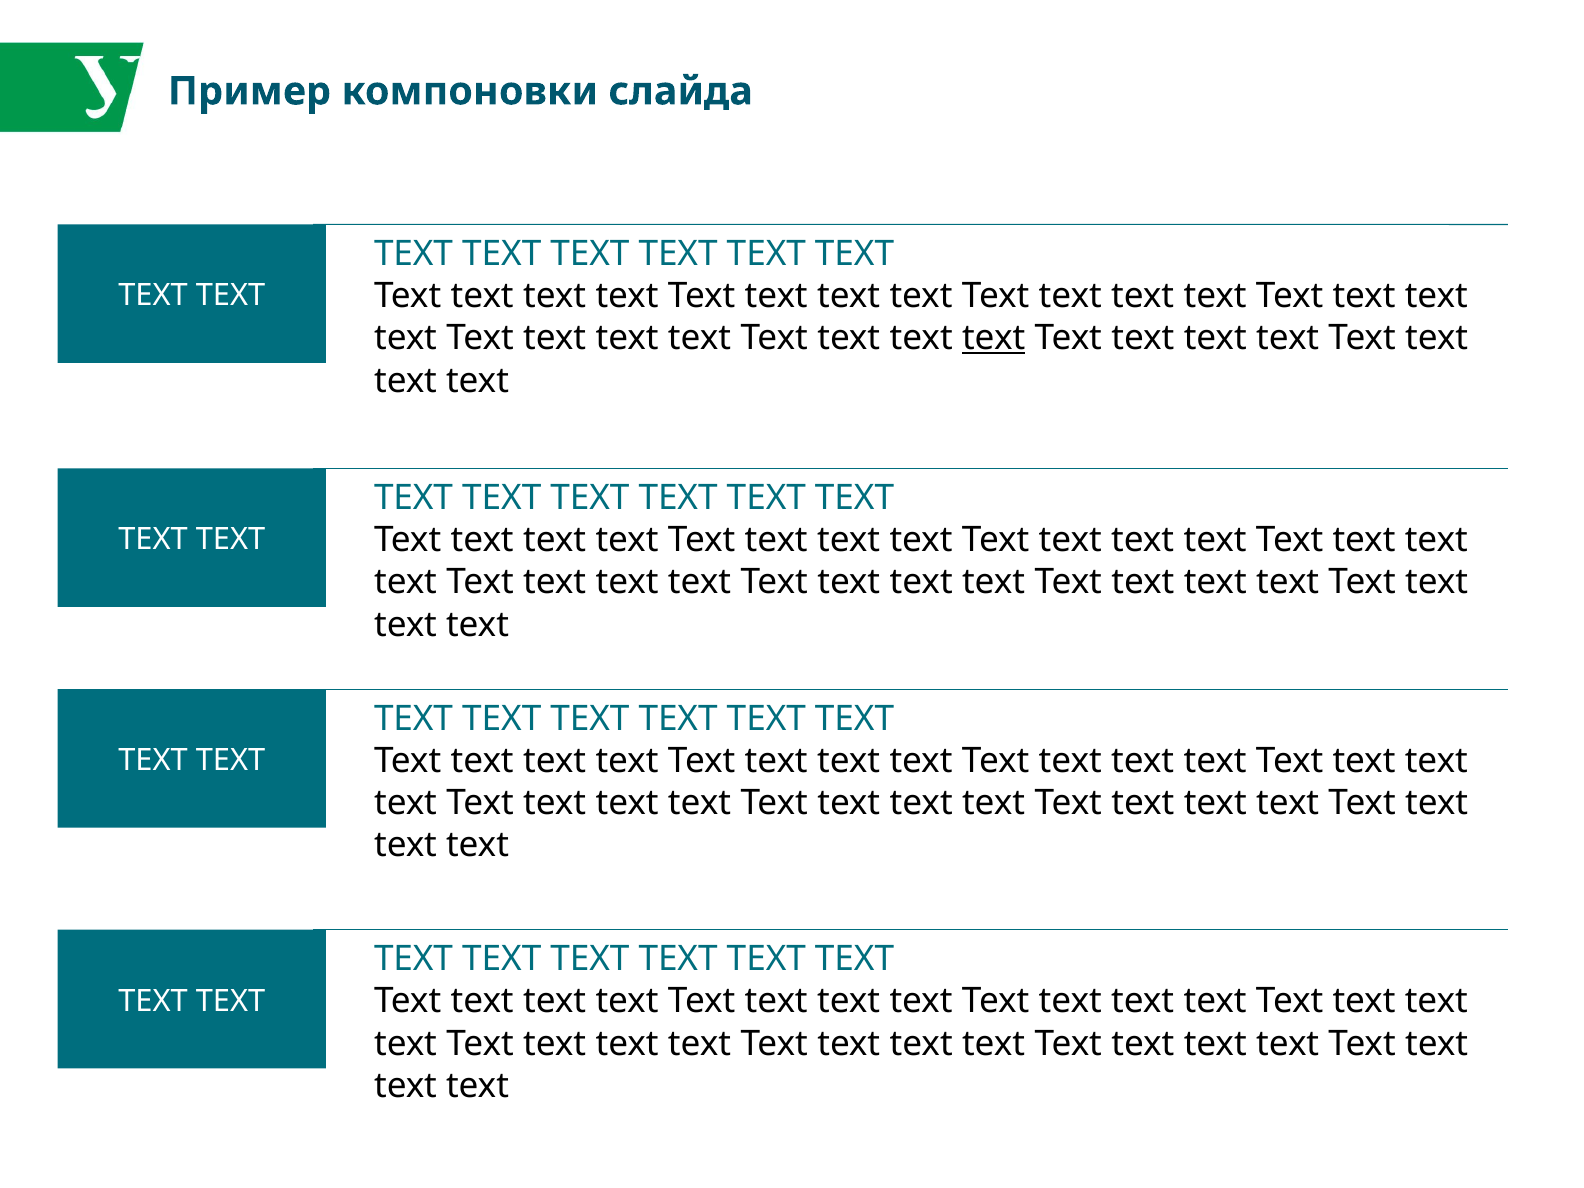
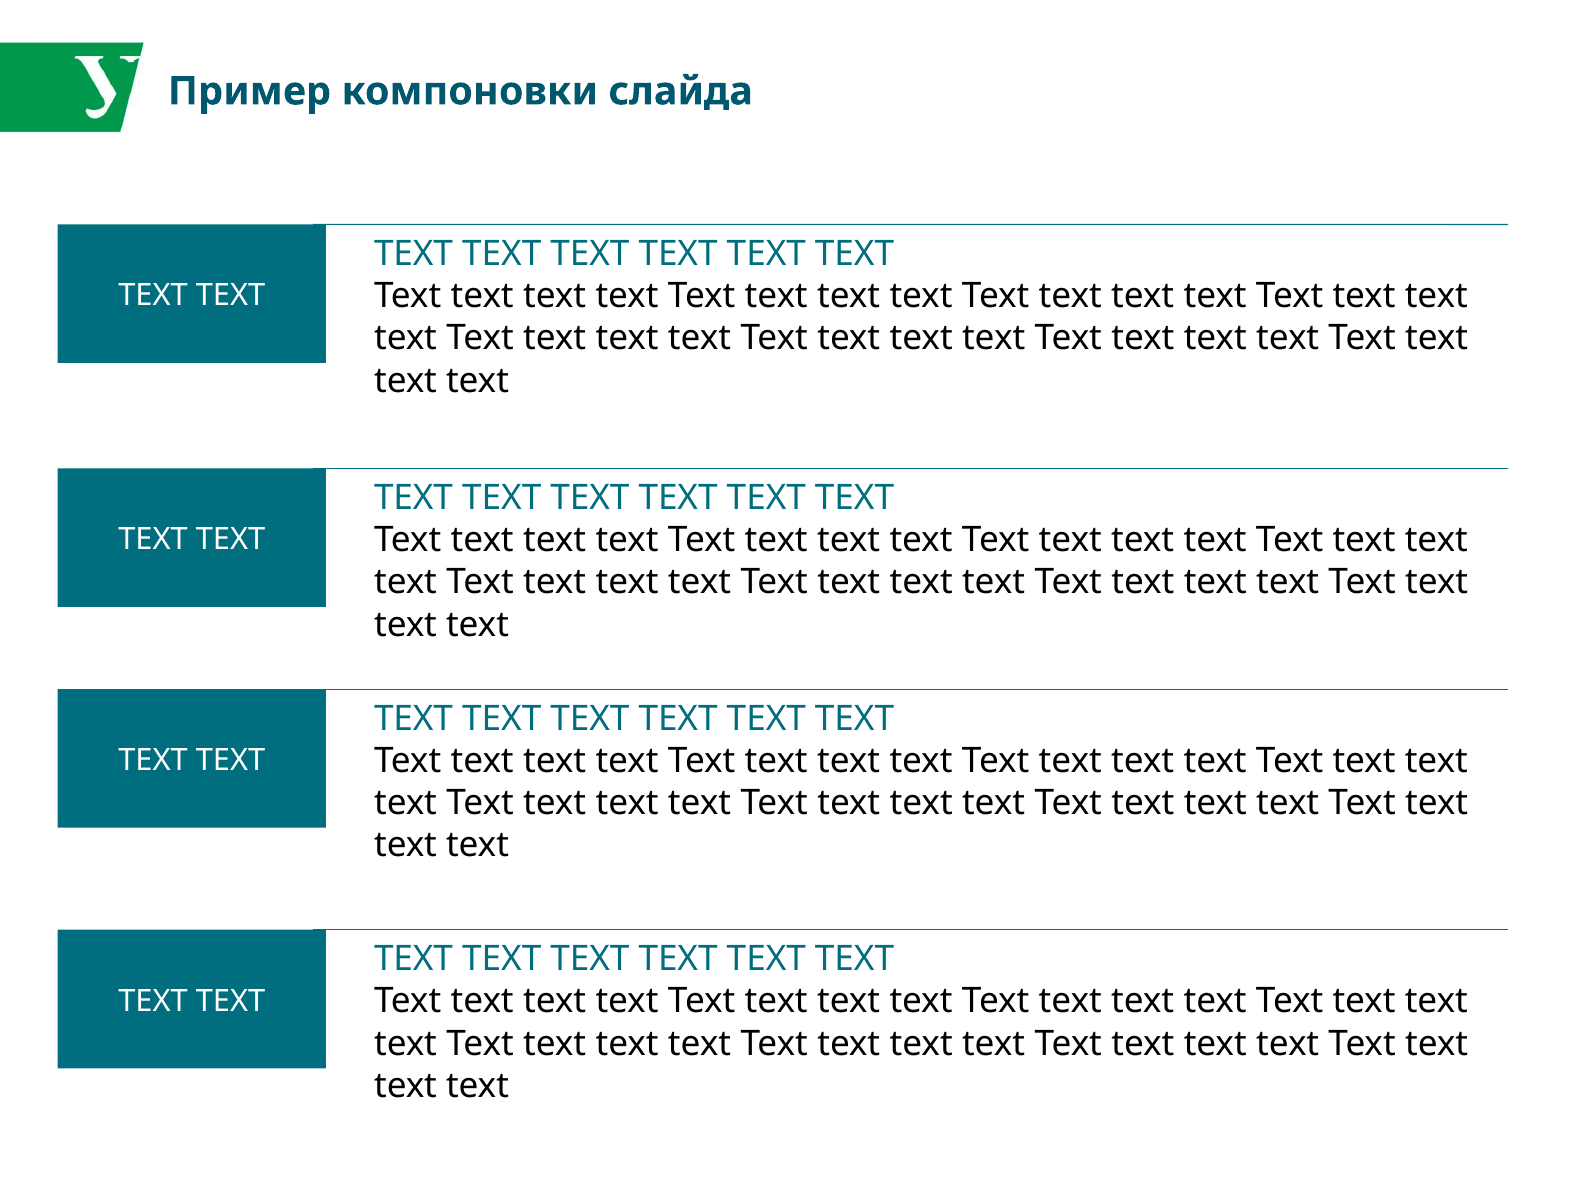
text at (994, 338) underline: present -> none
